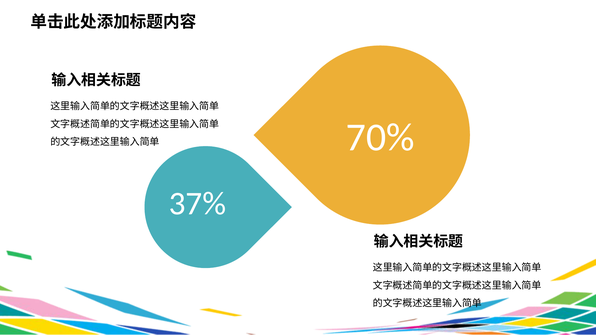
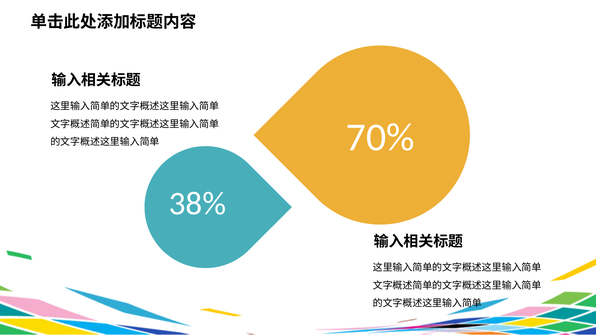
37%: 37% -> 38%
